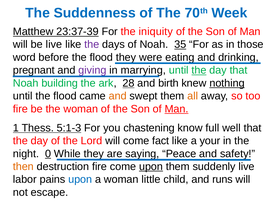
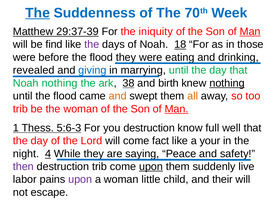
The at (38, 13) underline: none -> present
23:37-39: 23:37-39 -> 29:37-39
Man at (250, 32) underline: none -> present
be live: live -> find
35: 35 -> 18
word at (24, 57): word -> were
pregnant: pregnant -> revealed
giving colour: purple -> blue
the at (199, 70) underline: present -> none
Noah building: building -> nothing
28: 28 -> 38
fire at (20, 109): fire -> trib
5:1-3: 5:1-3 -> 5:6-3
you chastening: chastening -> destruction
0: 0 -> 4
then colour: orange -> purple
destruction fire: fire -> trib
upon at (80, 179) colour: blue -> purple
runs: runs -> their
